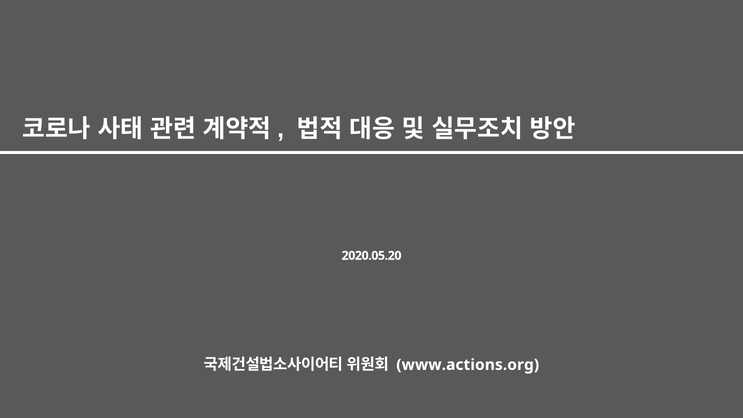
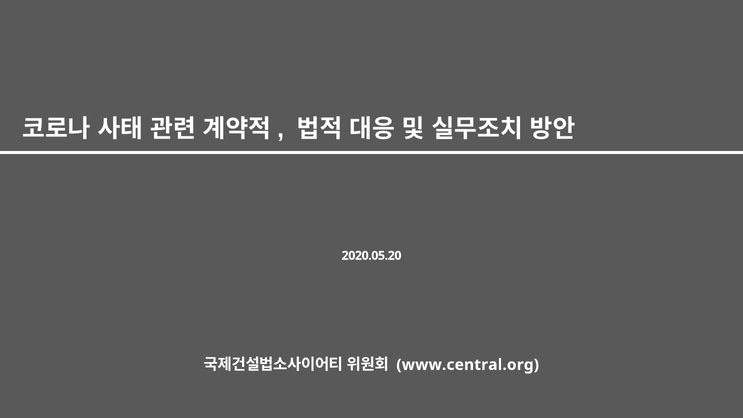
www.actions.org: www.actions.org -> www.central.org
